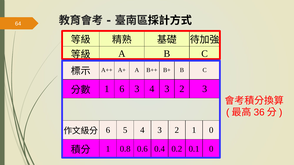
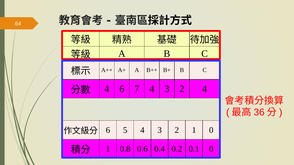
1 at (107, 89): 1 -> 4
6 3: 3 -> 7
2 3: 3 -> 4
